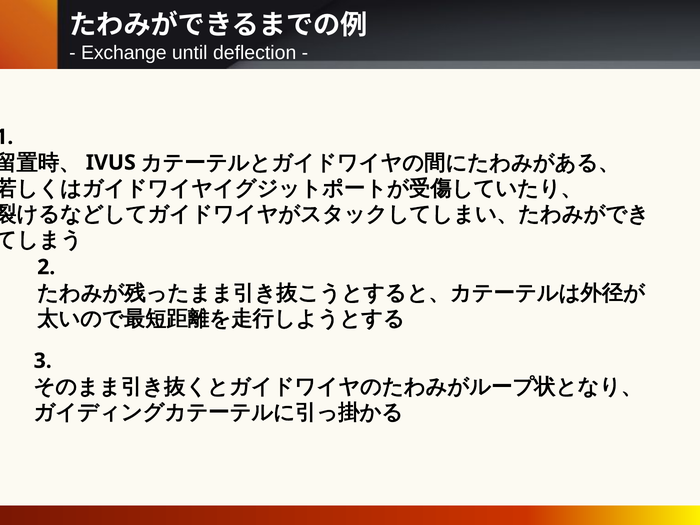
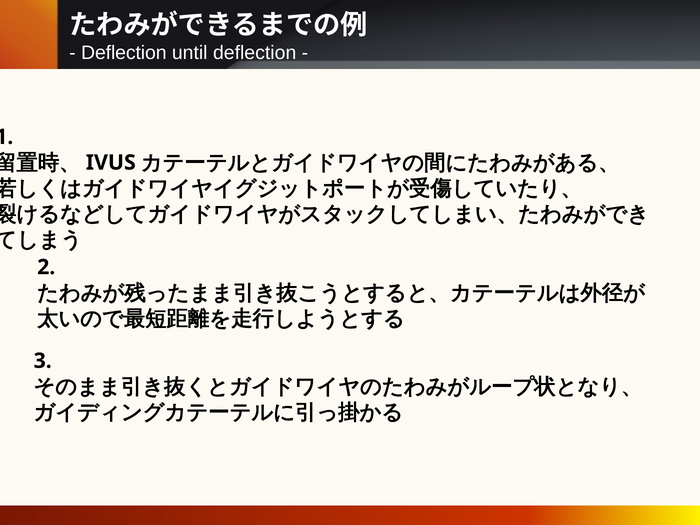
Exchange at (124, 53): Exchange -> Deflection
